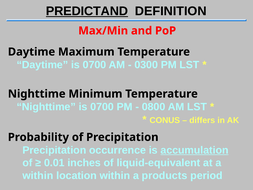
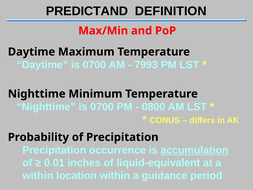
PREDICTAND underline: present -> none
0300: 0300 -> 7993
products: products -> guidance
